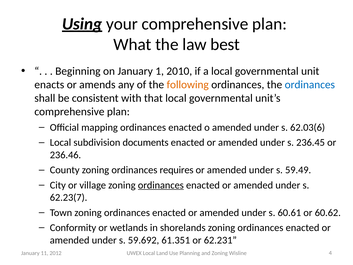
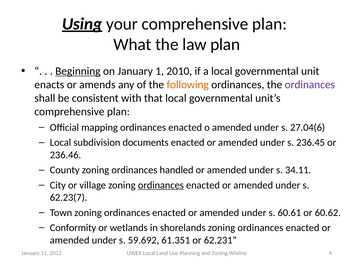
law best: best -> plan
Beginning underline: none -> present
ordinances at (310, 85) colour: blue -> purple
62.03(6: 62.03(6 -> 27.04(6
requires: requires -> handled
59.49: 59.49 -> 34.11
